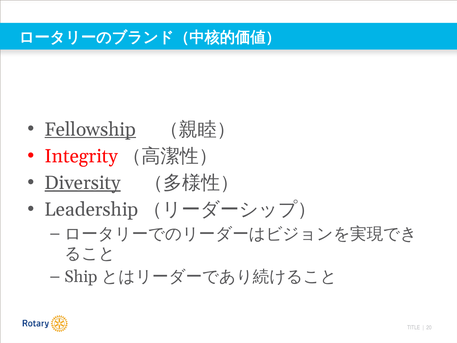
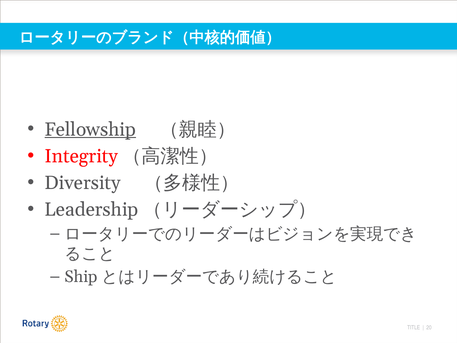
Diversity underline: present -> none
